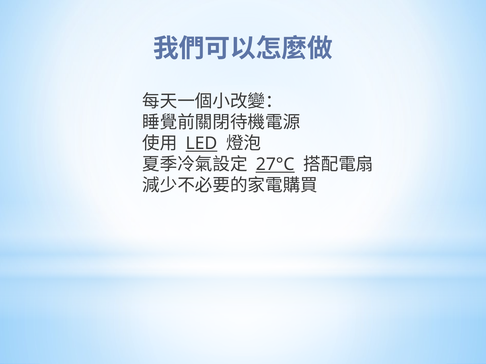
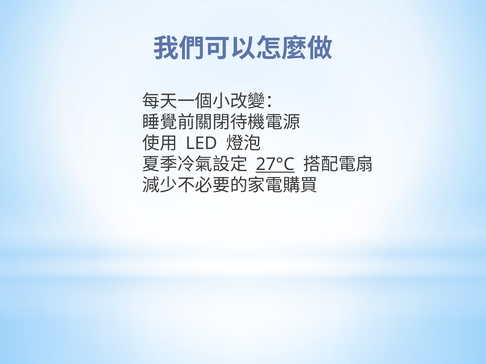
LED underline: present -> none
